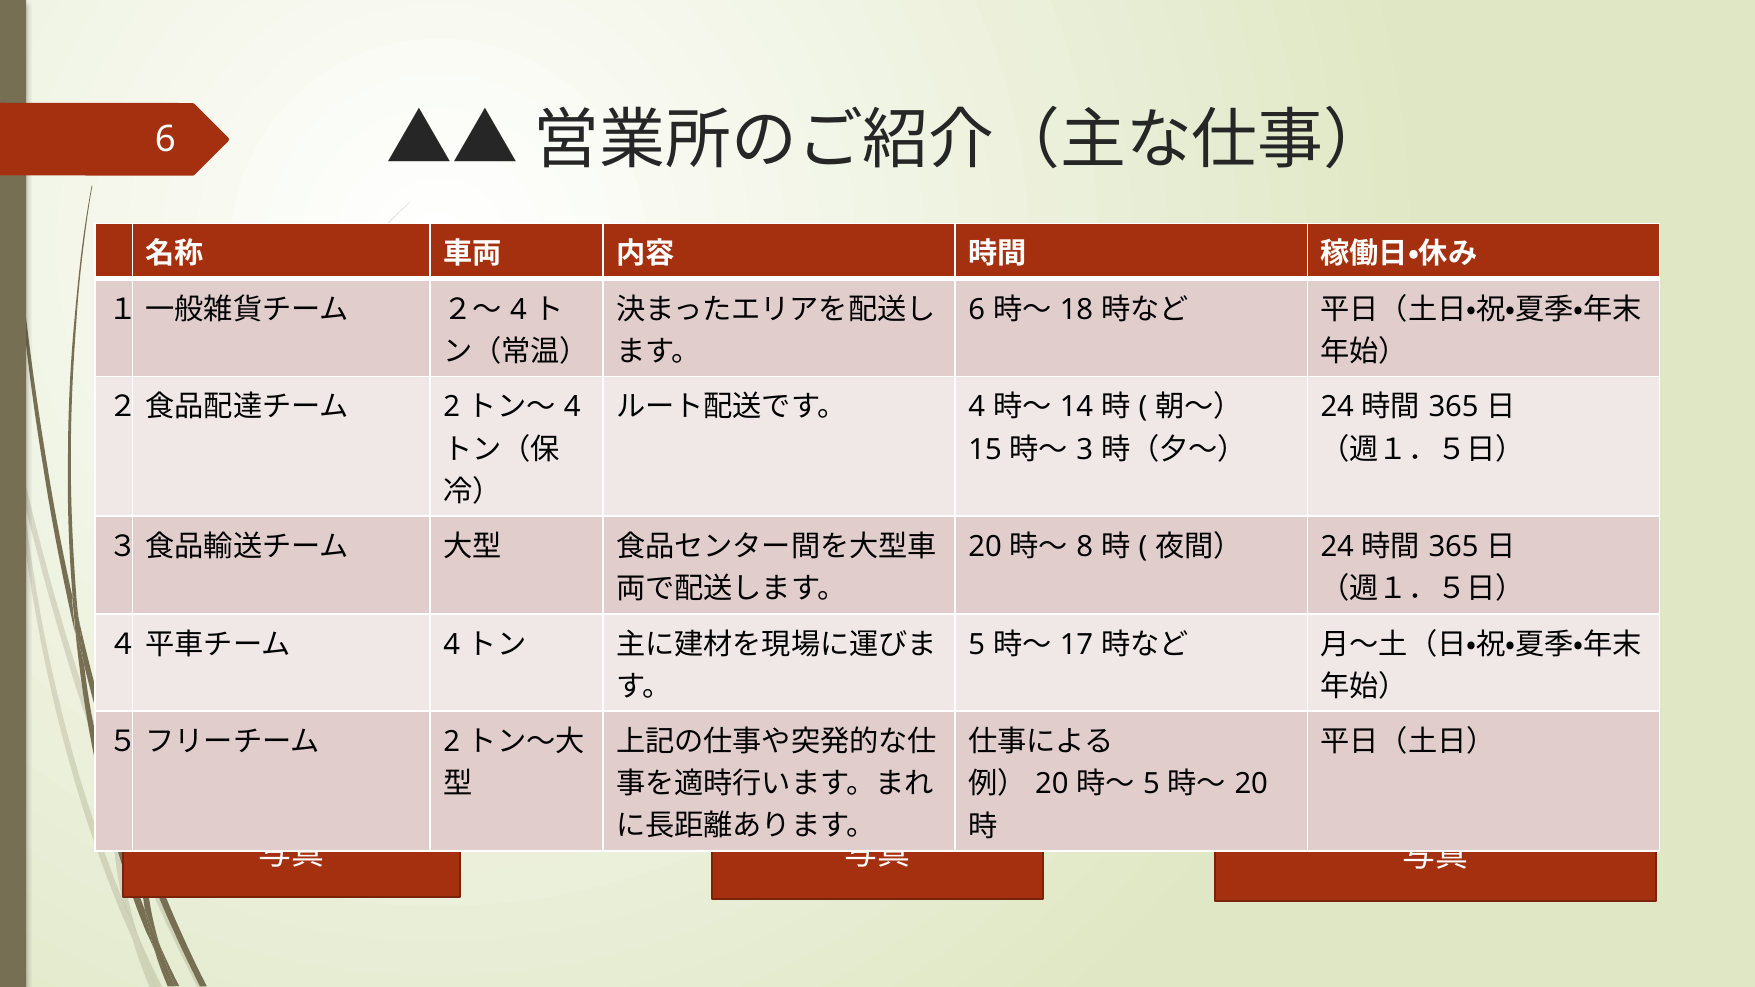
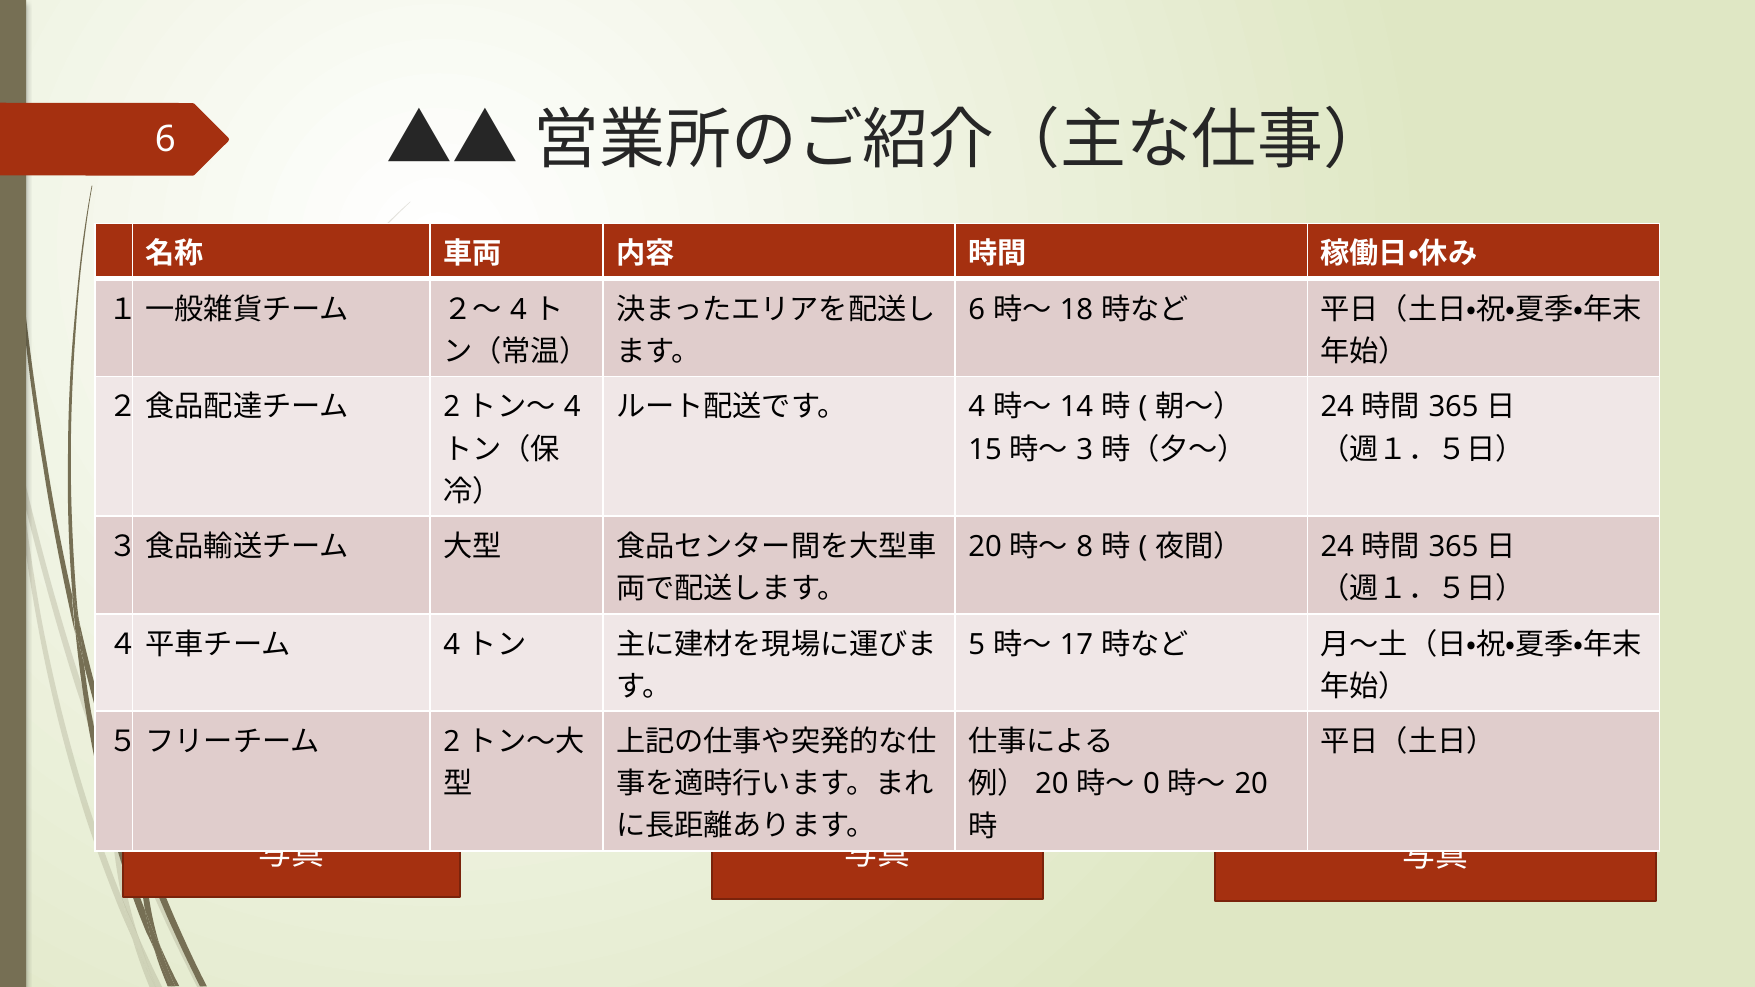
5 at (1152, 784): 5 -> 0
